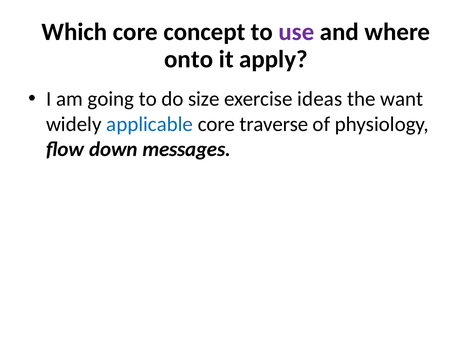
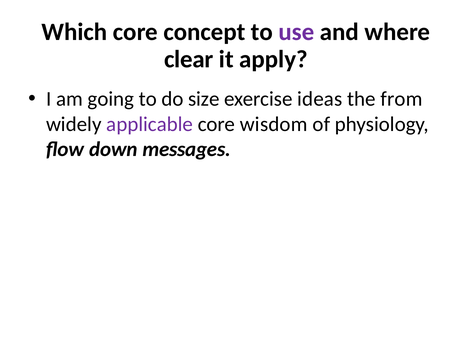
onto: onto -> clear
want: want -> from
applicable colour: blue -> purple
traverse: traverse -> wisdom
